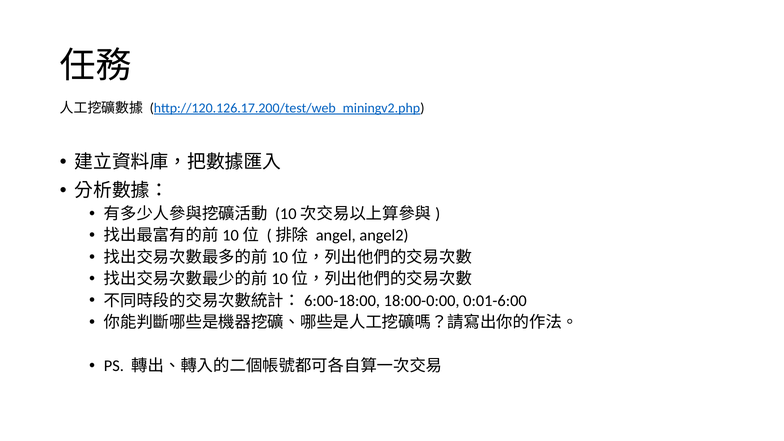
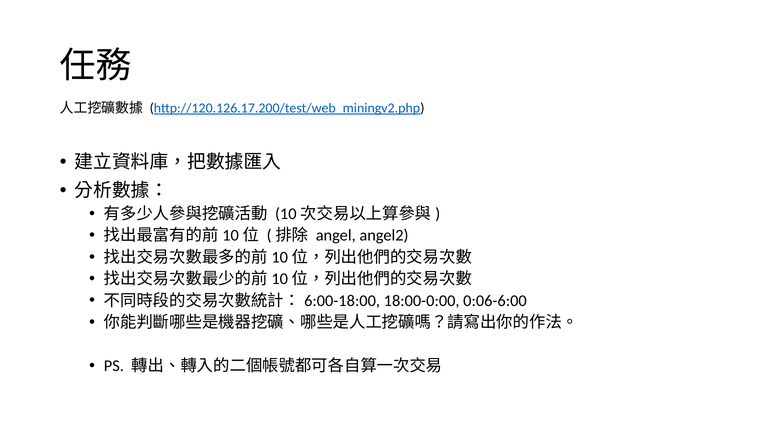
0:01-6:00: 0:01-6:00 -> 0:06-6:00
